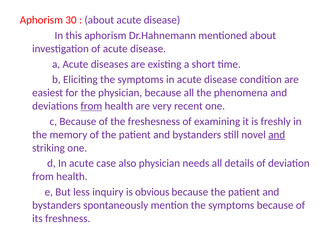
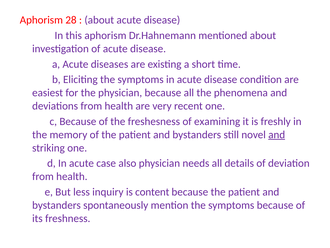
30: 30 -> 28
from at (91, 106) underline: present -> none
obvious: obvious -> content
